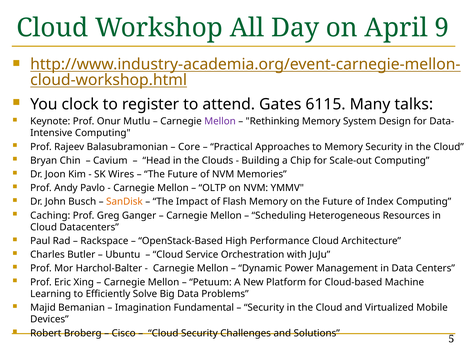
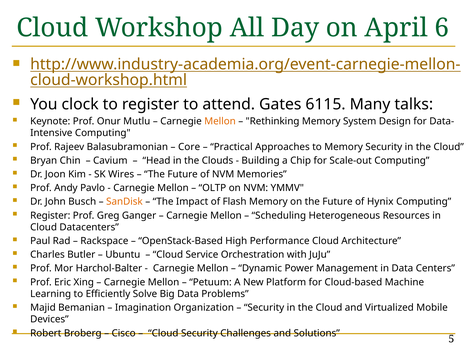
9: 9 -> 6
Mellon at (220, 121) colour: purple -> orange
Index: Index -> Hynix
Caching at (50, 216): Caching -> Register
Fundamental: Fundamental -> Organization
